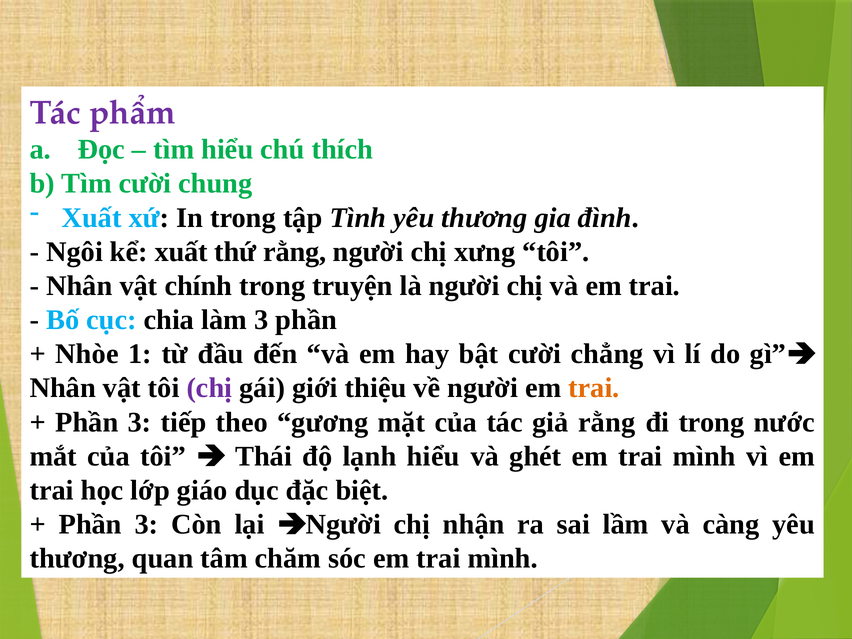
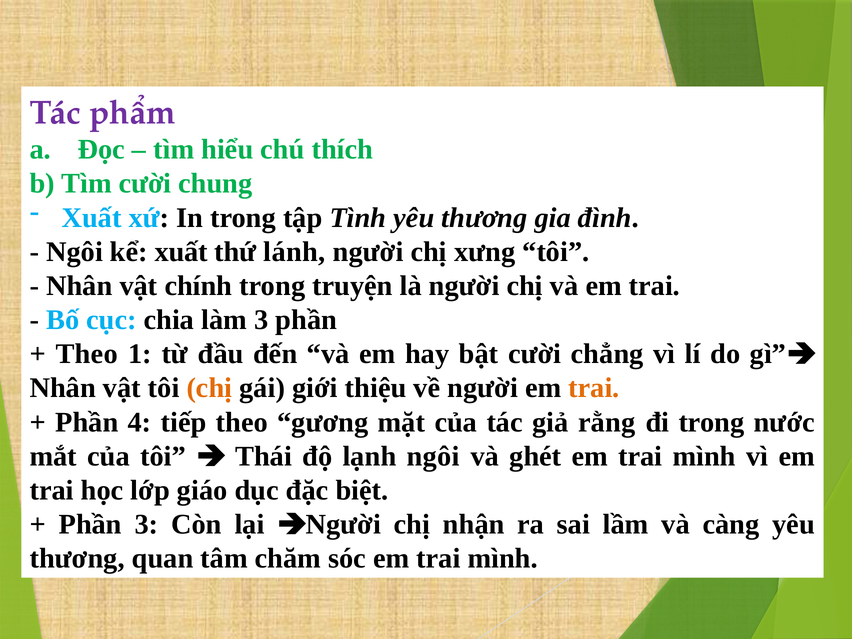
thứ rằng: rằng -> lánh
Nhòe at (87, 354): Nhòe -> Theo
chị at (209, 388) colour: purple -> orange
3 at (140, 422): 3 -> 4
lạnh hiểu: hiểu -> ngôi
